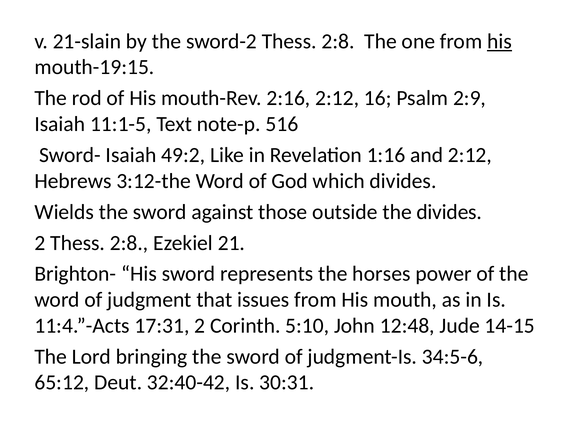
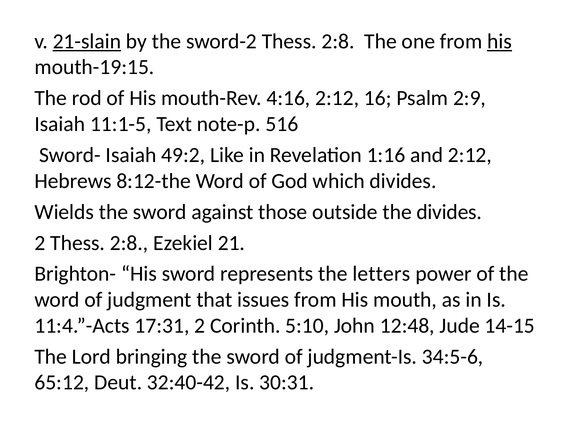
21-slain underline: none -> present
2:16: 2:16 -> 4:16
3:12-the: 3:12-the -> 8:12-the
horses: horses -> letters
